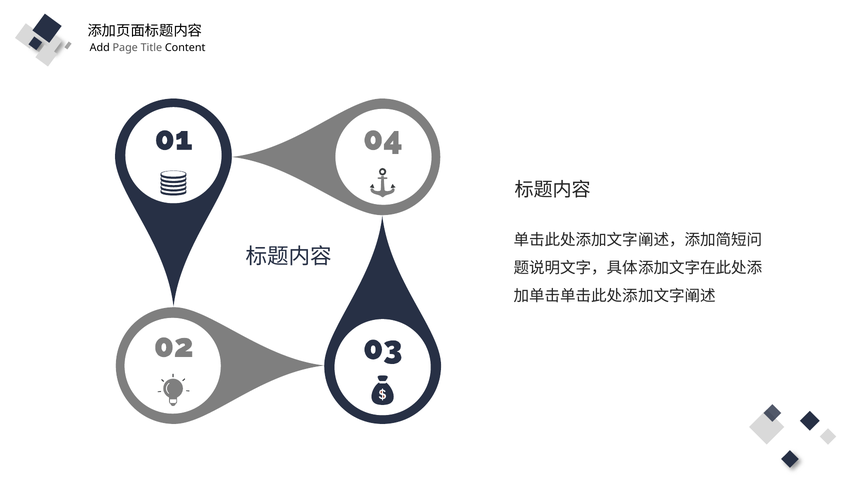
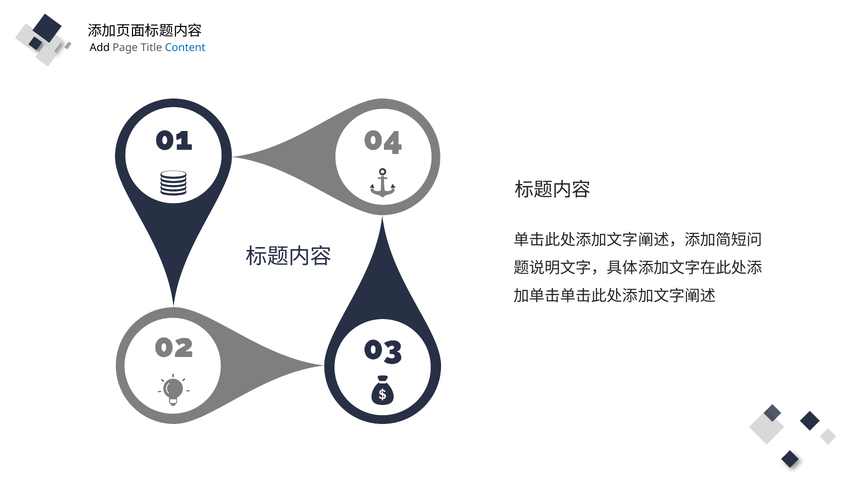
Content colour: black -> blue
